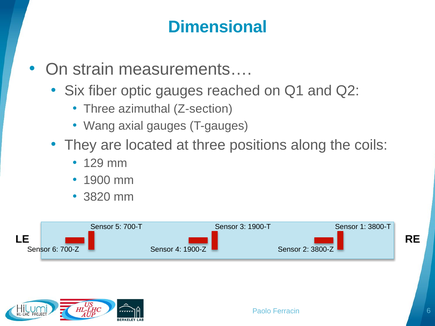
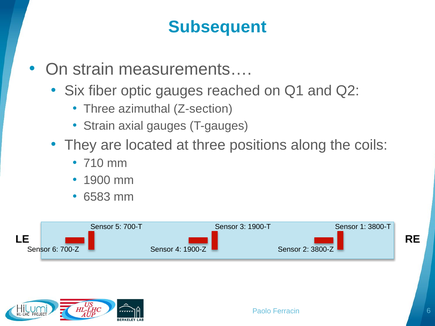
Dimensional: Dimensional -> Subsequent
Wang at (99, 126): Wang -> Strain
129: 129 -> 710
3820: 3820 -> 6583
